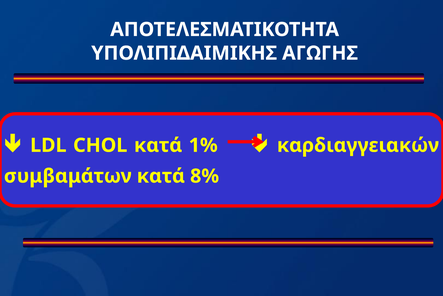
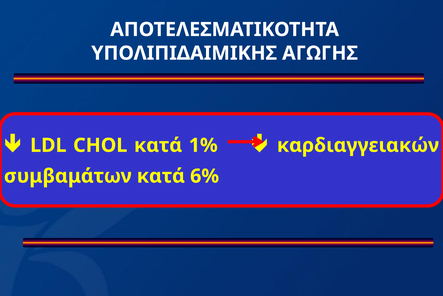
8%: 8% -> 6%
